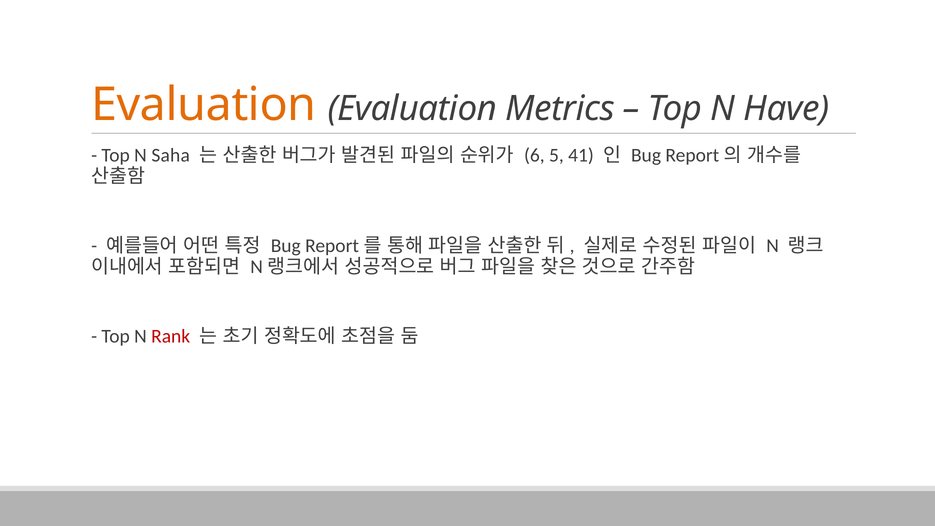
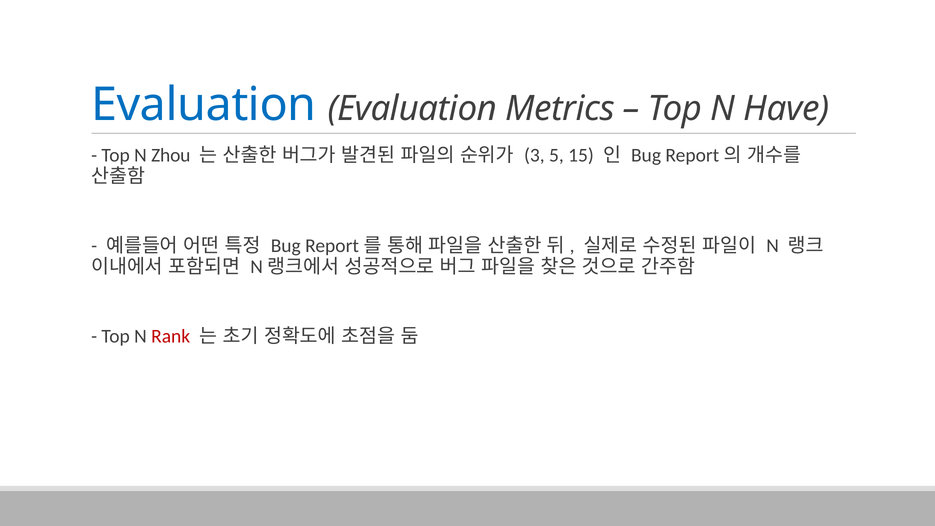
Evaluation at (204, 105) colour: orange -> blue
Saha: Saha -> Zhou
6: 6 -> 3
41: 41 -> 15
